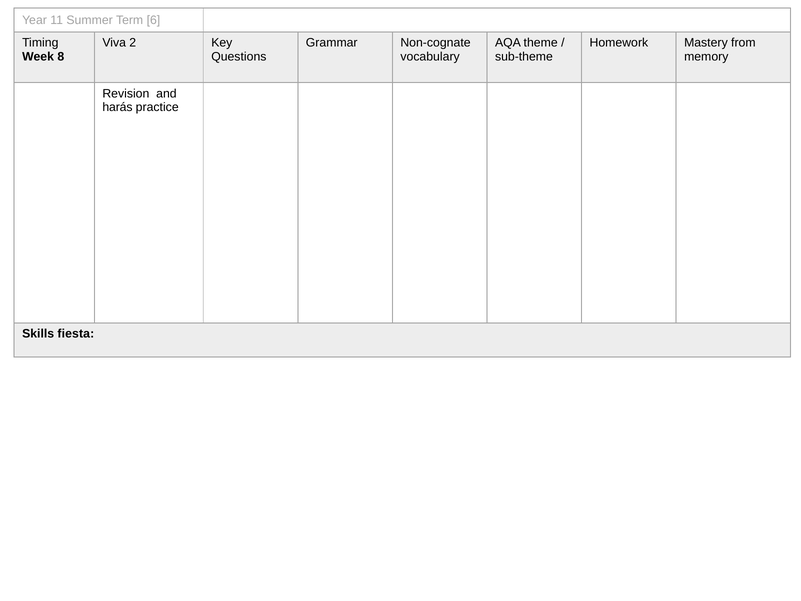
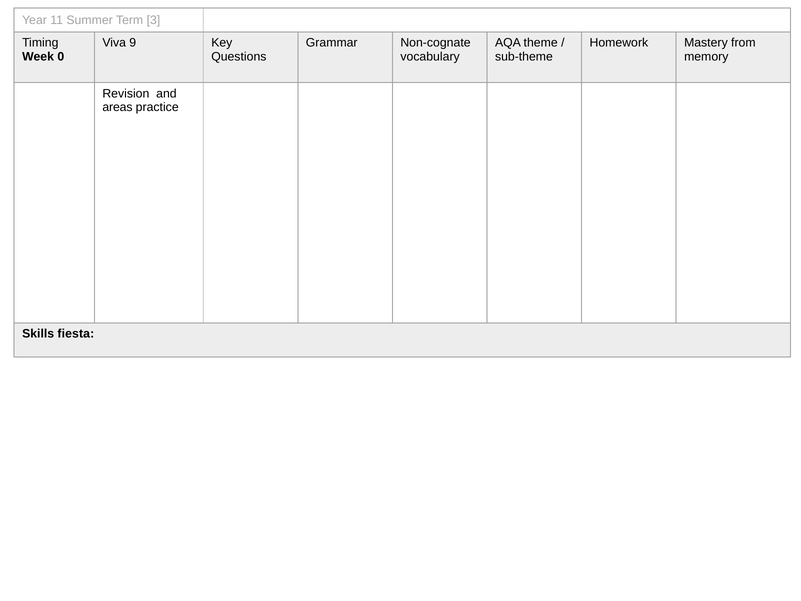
6: 6 -> 3
2: 2 -> 9
8: 8 -> 0
harás: harás -> areas
